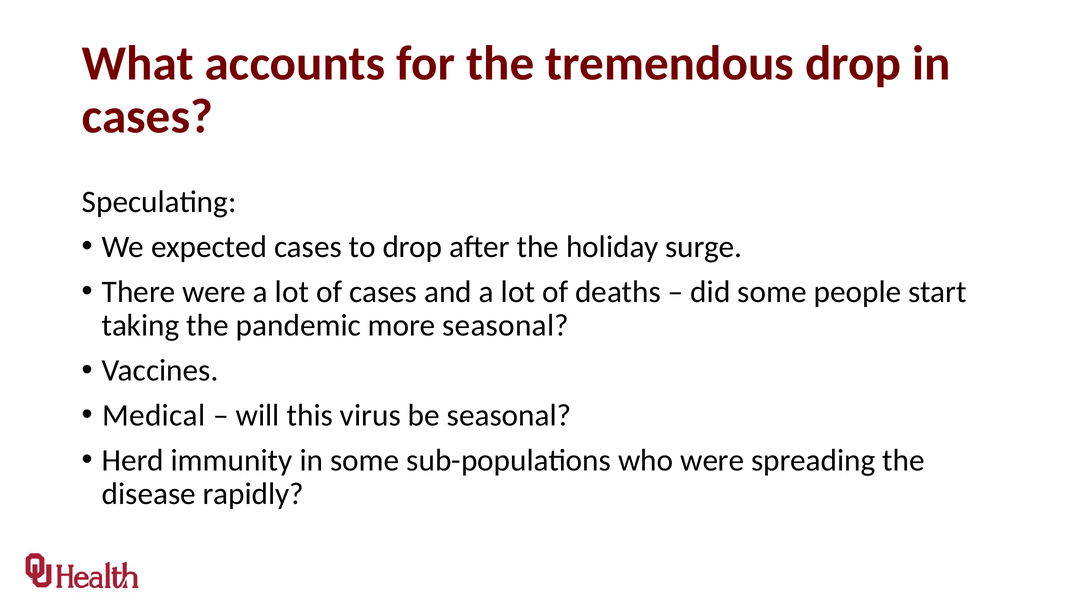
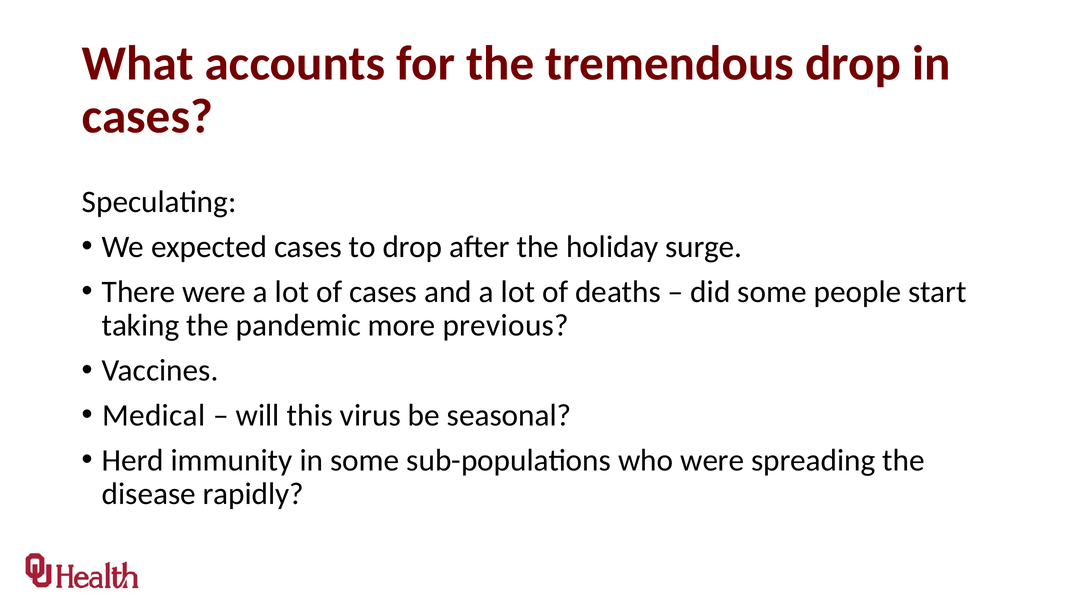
more seasonal: seasonal -> previous
